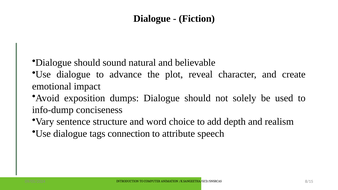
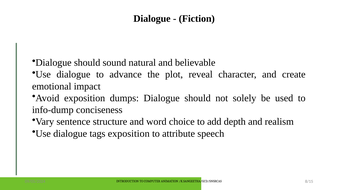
tags connection: connection -> exposition
